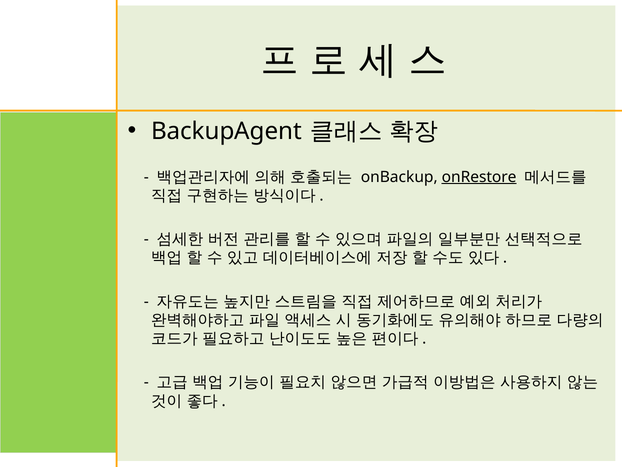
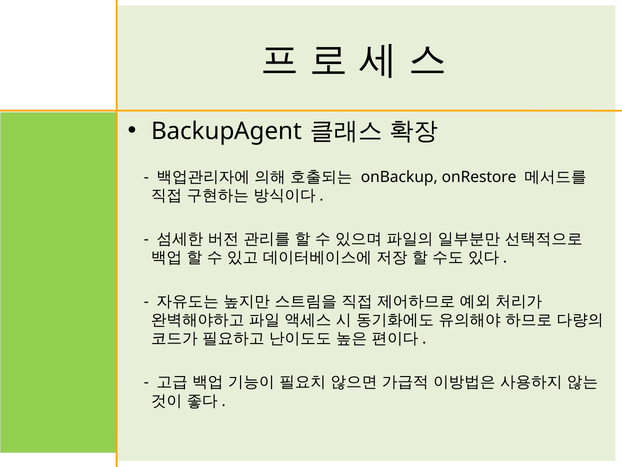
onRestore underline: present -> none
